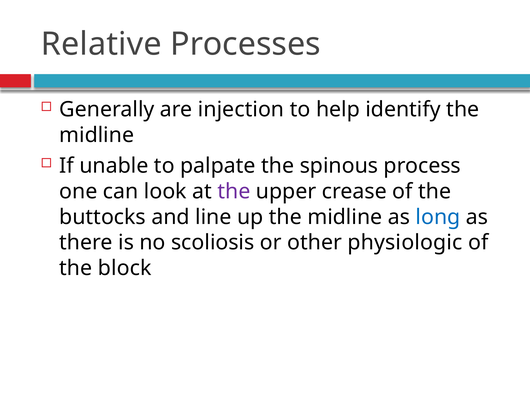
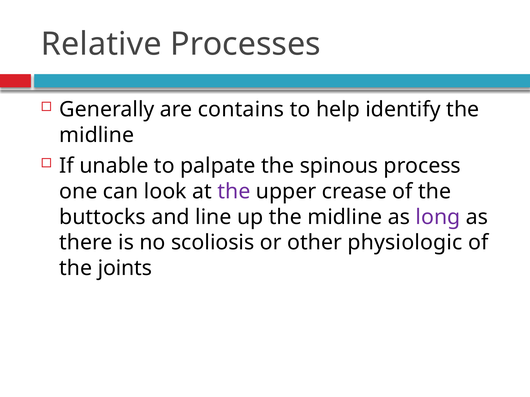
injection: injection -> contains
long colour: blue -> purple
block: block -> joints
